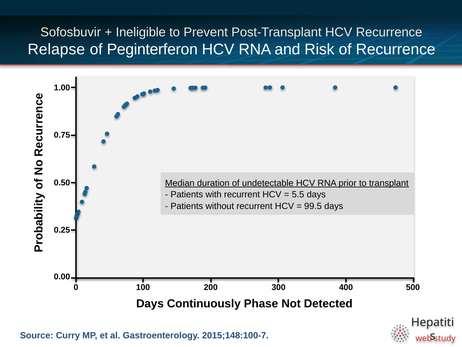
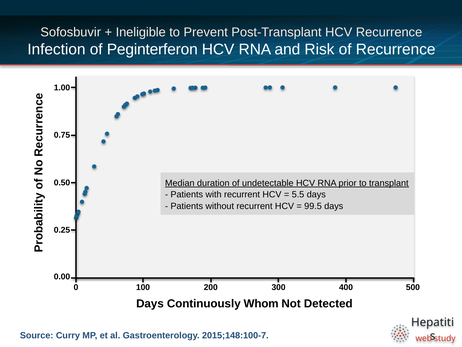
Relapse: Relapse -> Infection
Phase: Phase -> Whom
